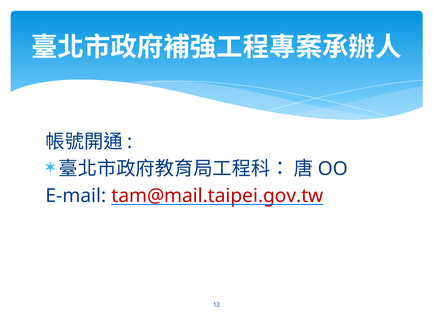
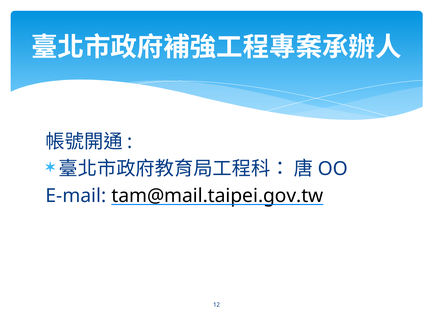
tam@mail.taipei.gov.tw colour: red -> black
